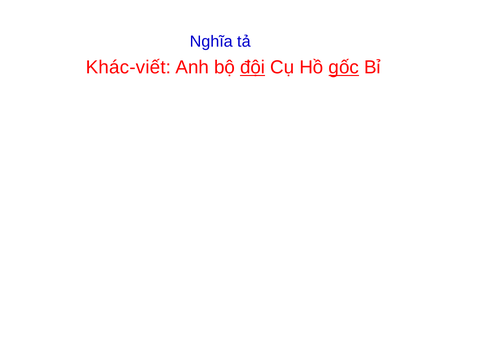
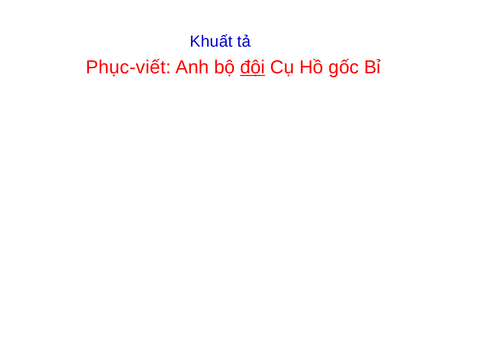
Nghĩa: Nghĩa -> Khuất
Khác-viết: Khác-viết -> Phục-viết
gốc underline: present -> none
